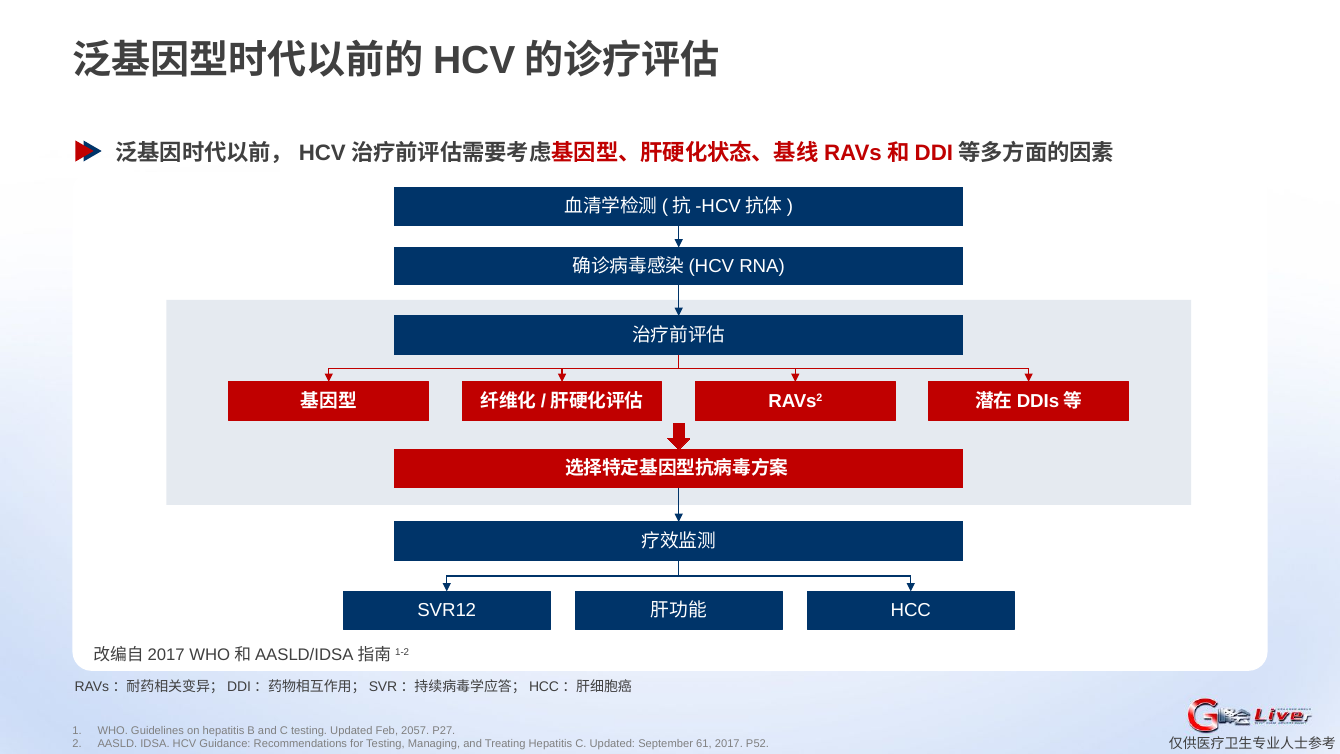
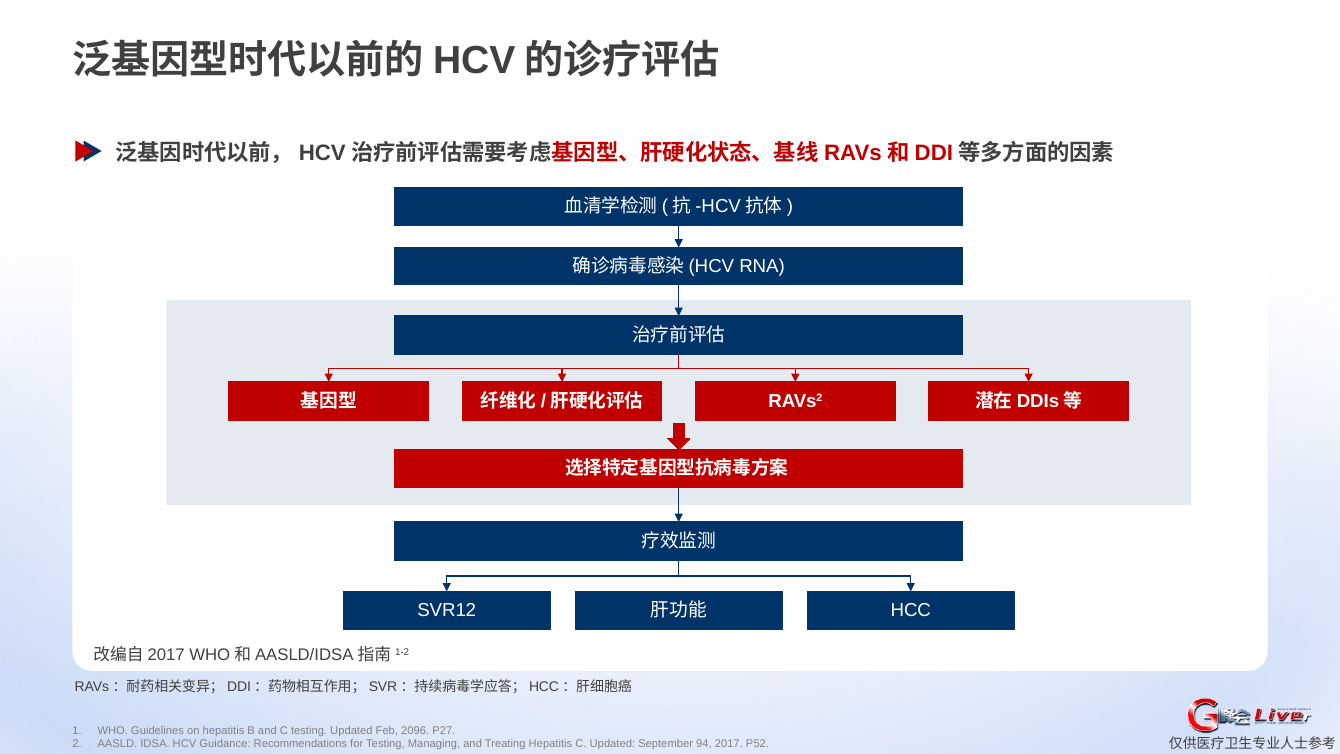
2057: 2057 -> 2096
61: 61 -> 94
